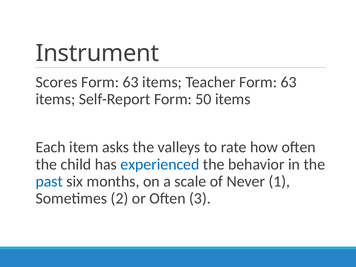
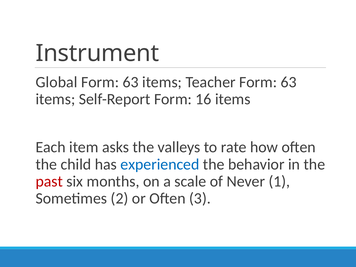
Scores: Scores -> Global
50: 50 -> 16
past colour: blue -> red
